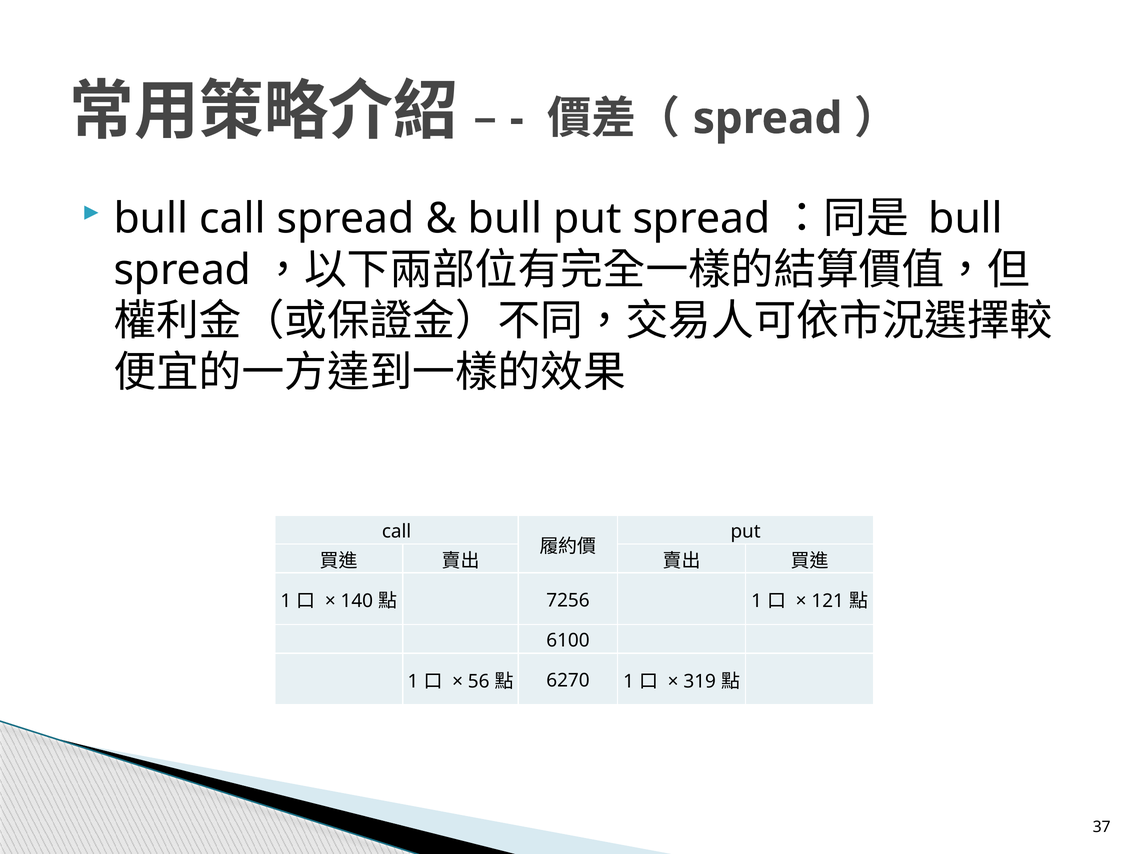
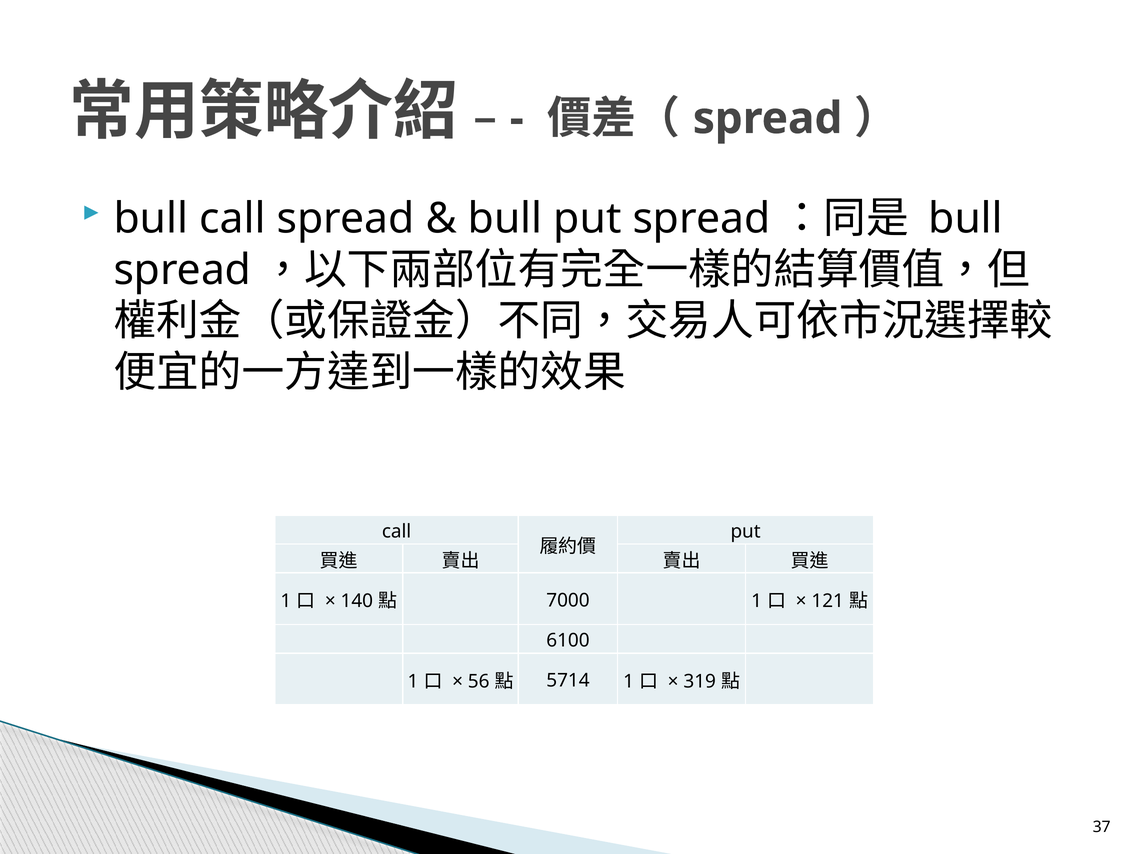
7256: 7256 -> 7000
6270: 6270 -> 5714
